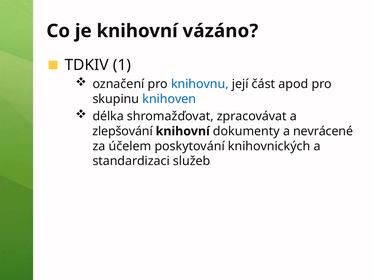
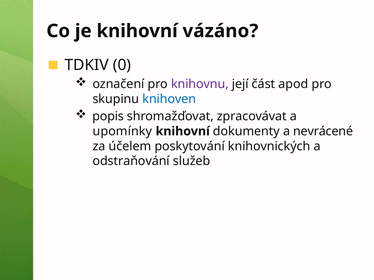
1: 1 -> 0
knihovnu colour: blue -> purple
délka: délka -> popis
zlepšování: zlepšování -> upomínky
standardizaci: standardizaci -> odstraňování
